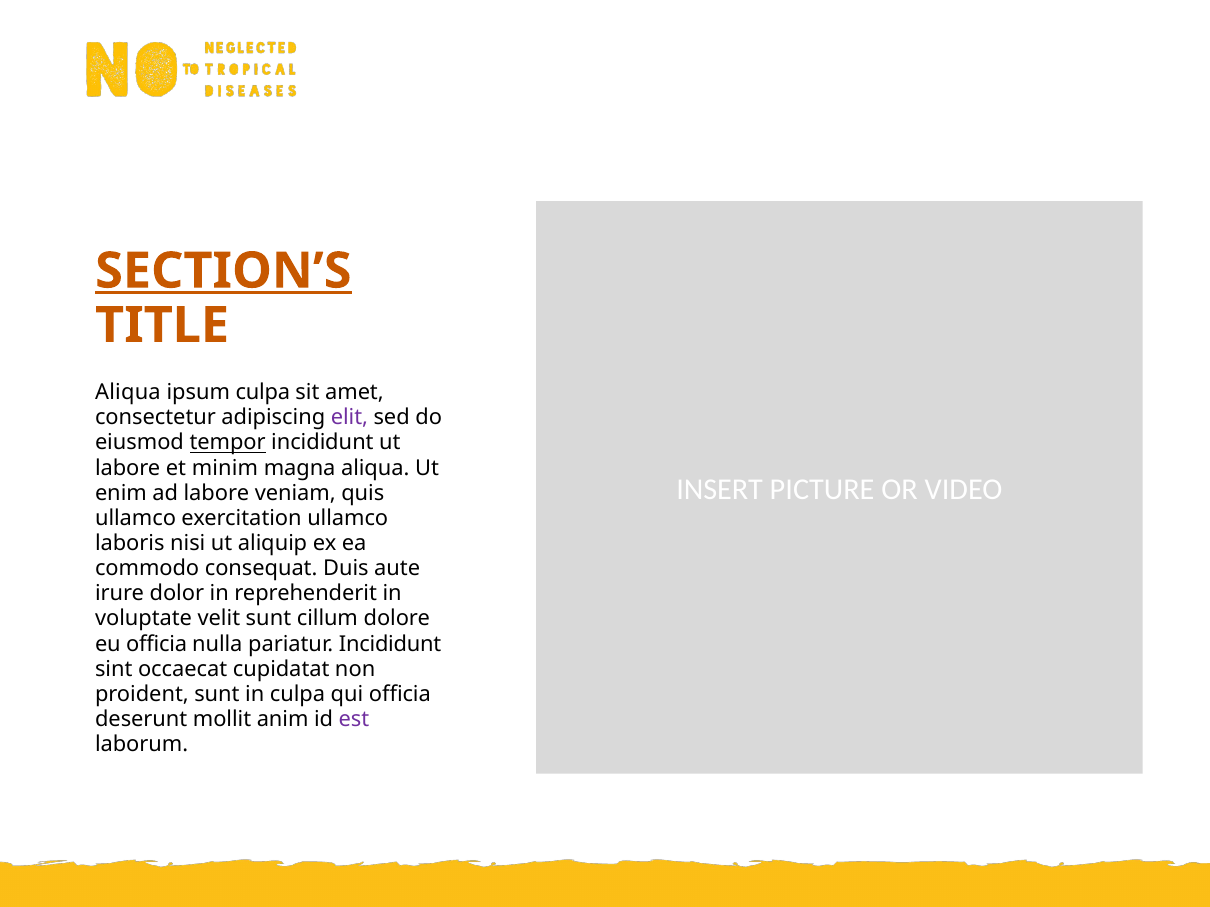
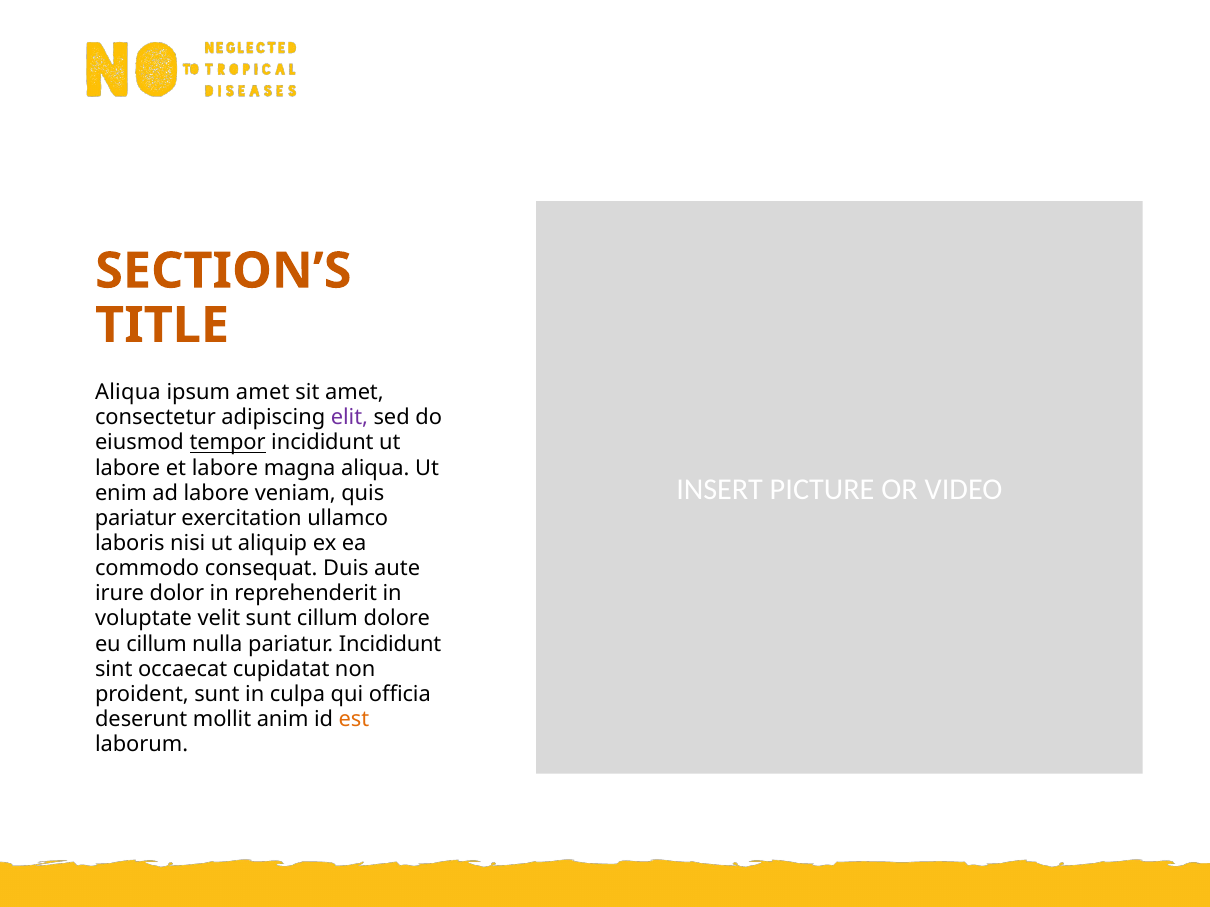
SECTION’S underline: present -> none
ipsum culpa: culpa -> amet
et minim: minim -> labore
ullamco at (136, 518): ullamco -> pariatur
eu officia: officia -> cillum
est colour: purple -> orange
